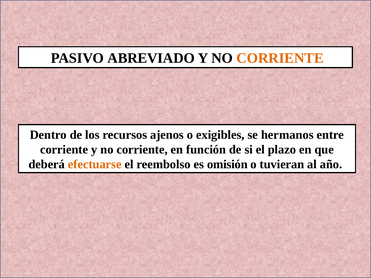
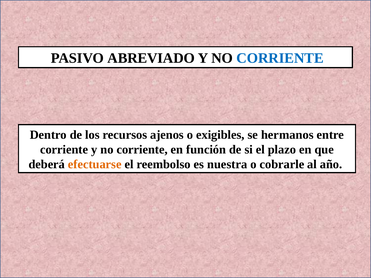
CORRIENTE at (280, 58) colour: orange -> blue
omisión: omisión -> nuestra
tuvieran: tuvieran -> cobrarle
